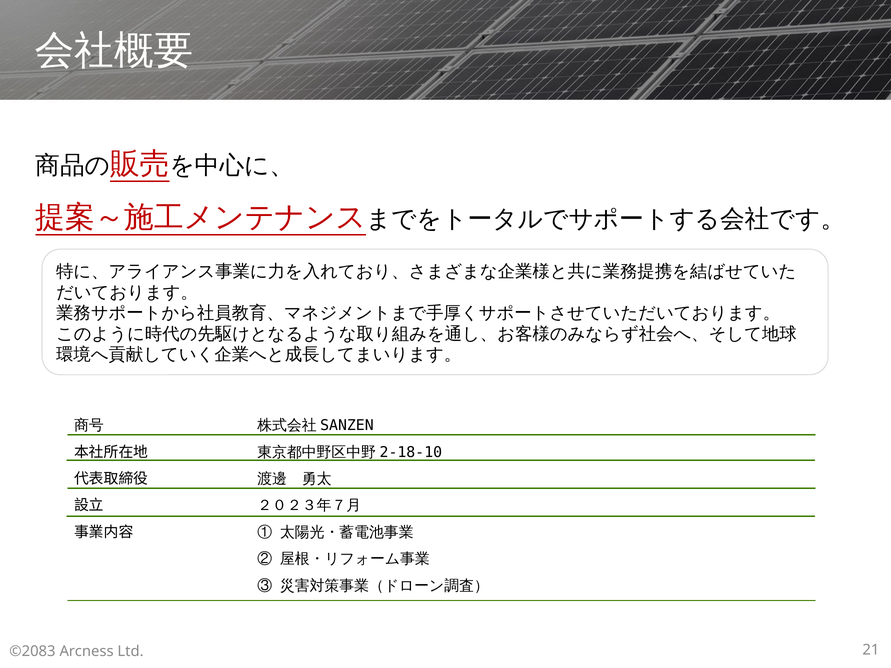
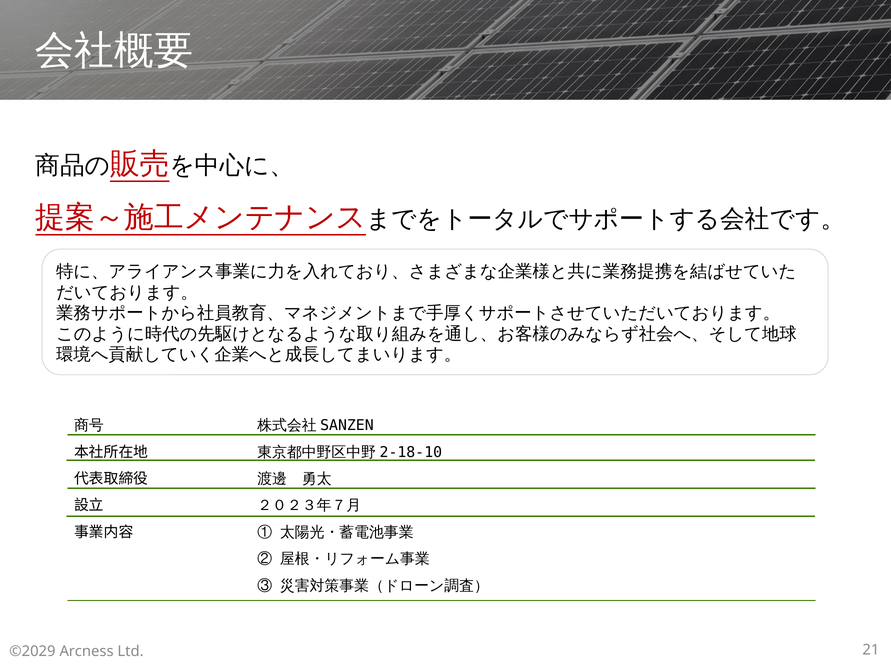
©2083: ©2083 -> ©2029
